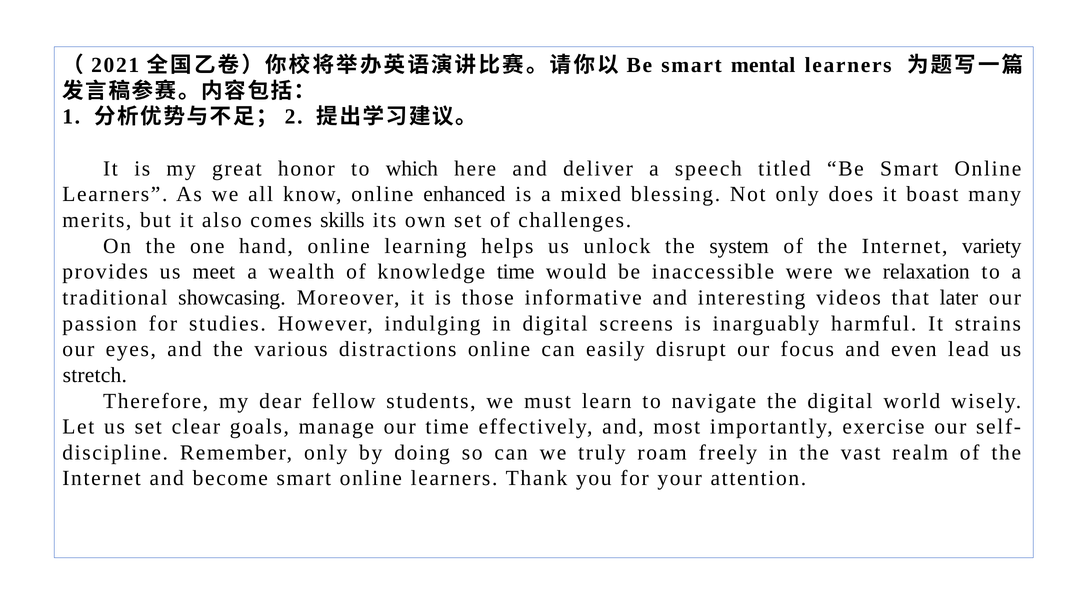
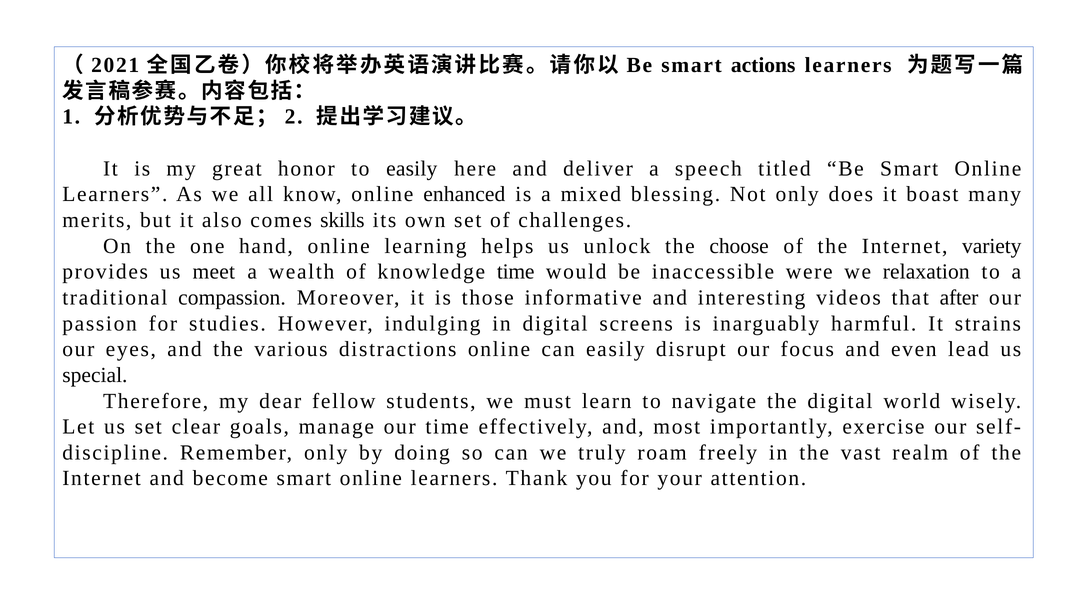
mental: mental -> actions
to which: which -> easily
system: system -> choose
showcasing: showcasing -> compassion
later: later -> after
stretch: stretch -> special
